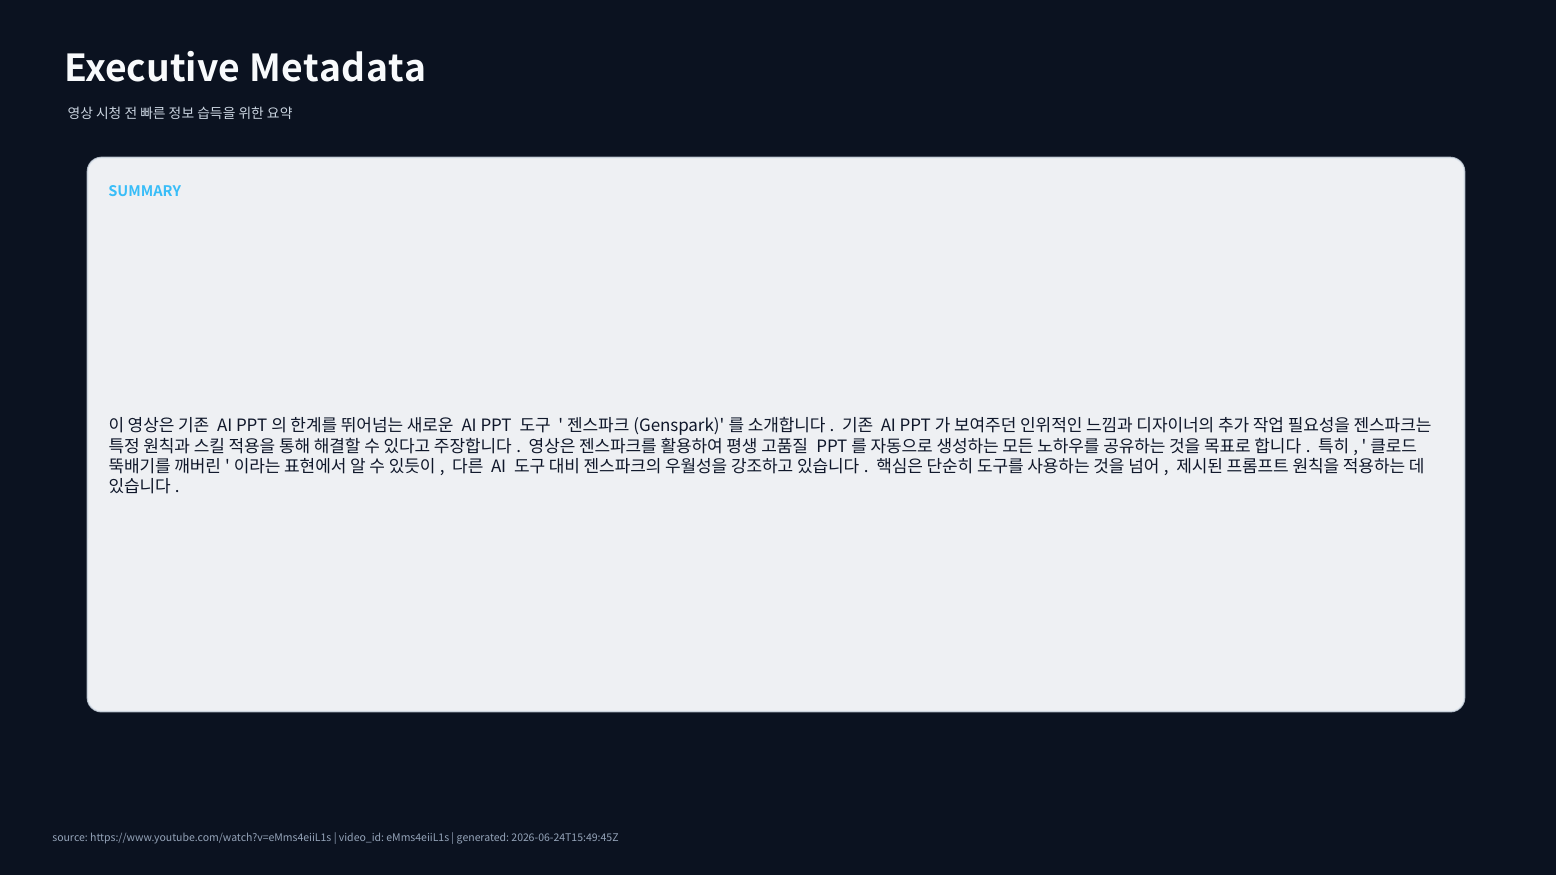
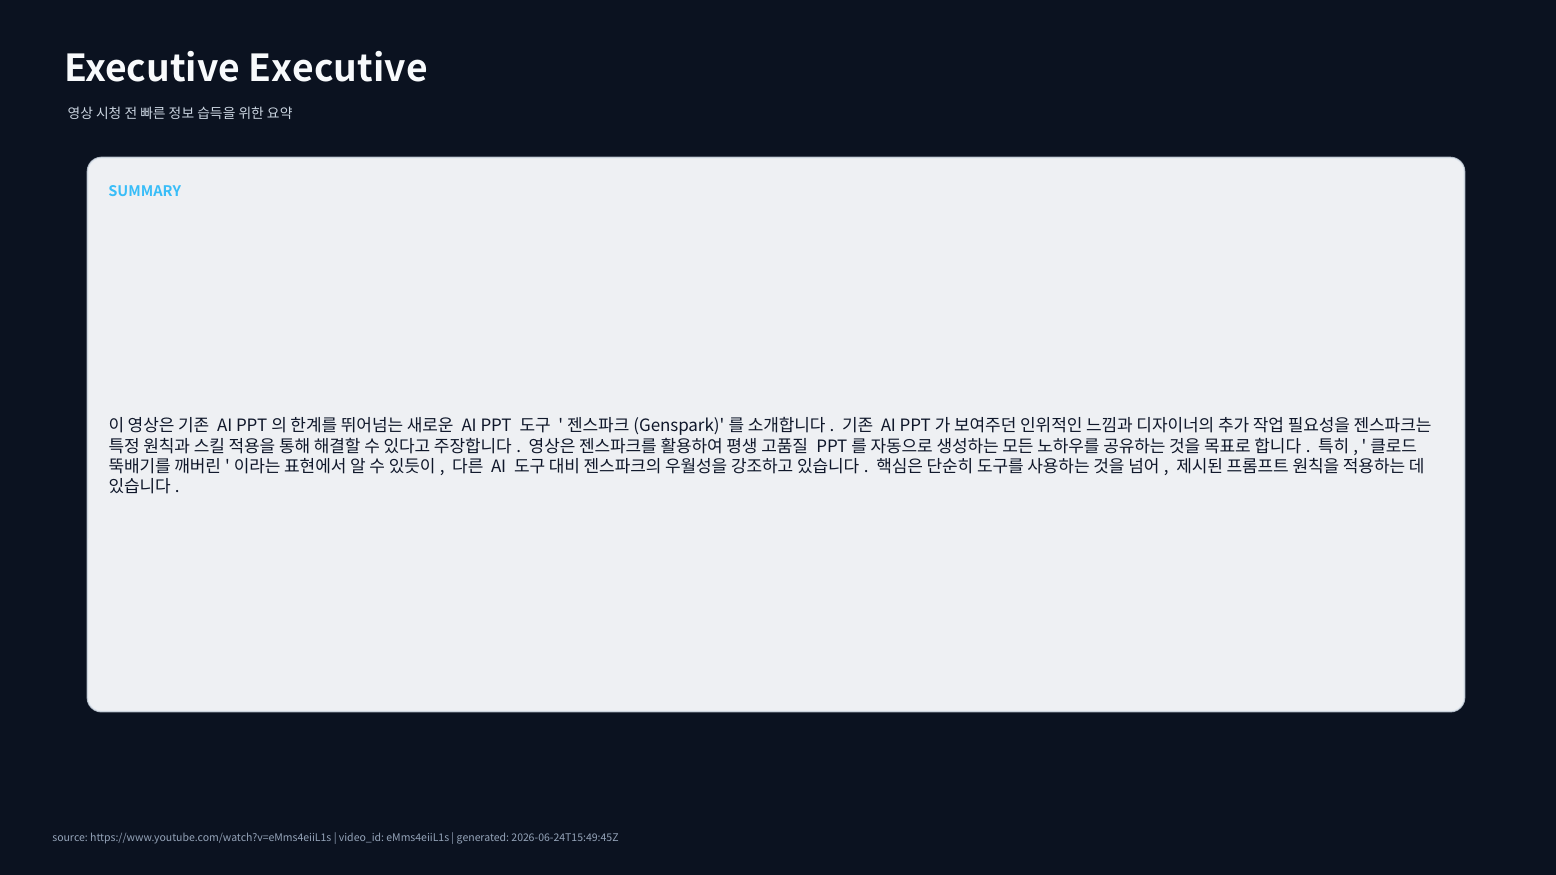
Executive Metadata: Metadata -> Executive
